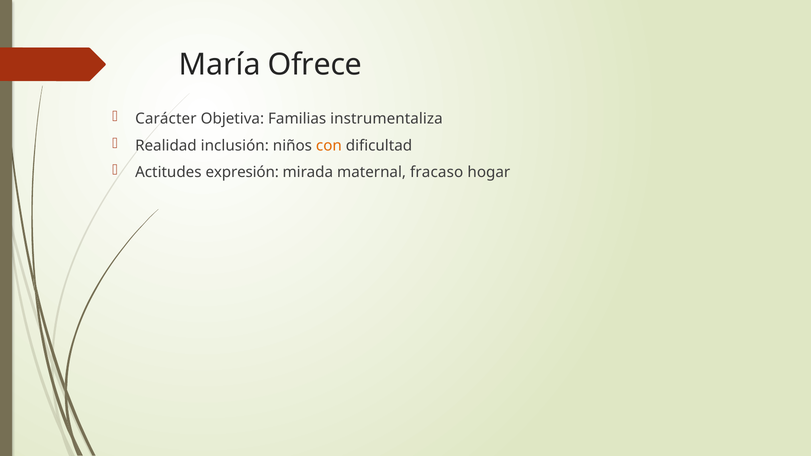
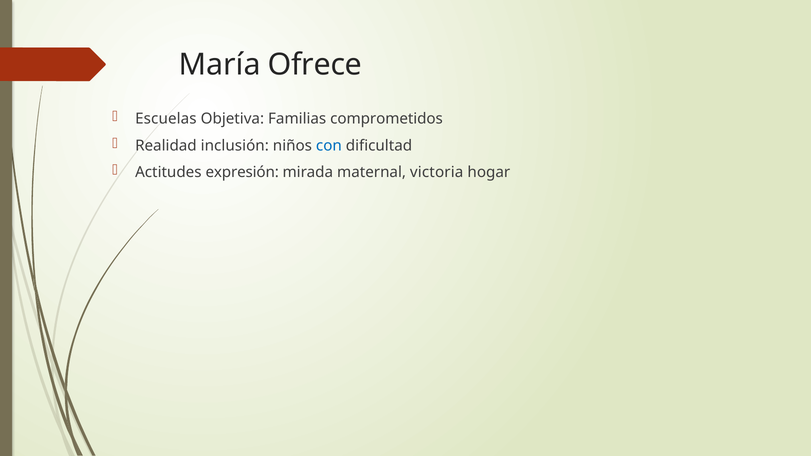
Carácter: Carácter -> Escuelas
instrumentaliza: instrumentaliza -> comprometidos
con colour: orange -> blue
fracaso: fracaso -> victoria
